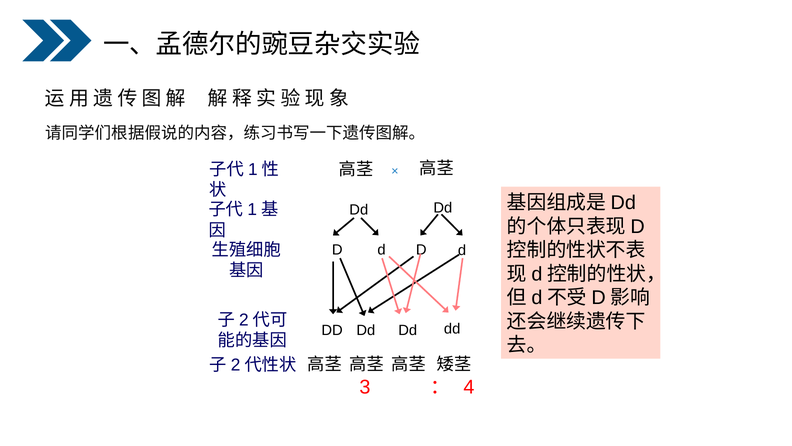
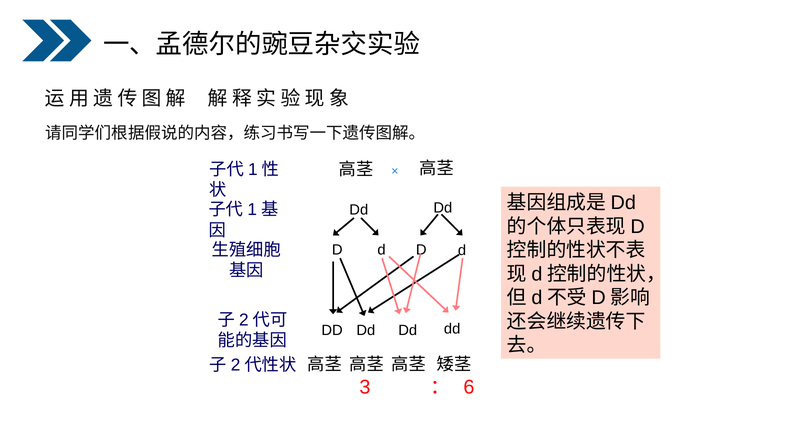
4: 4 -> 6
